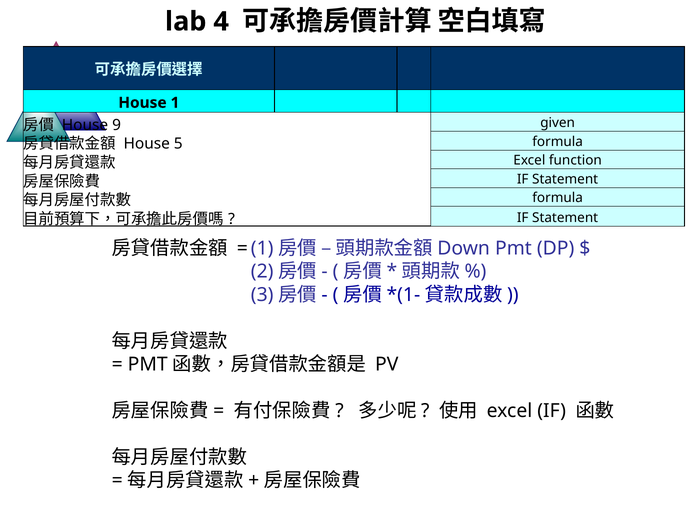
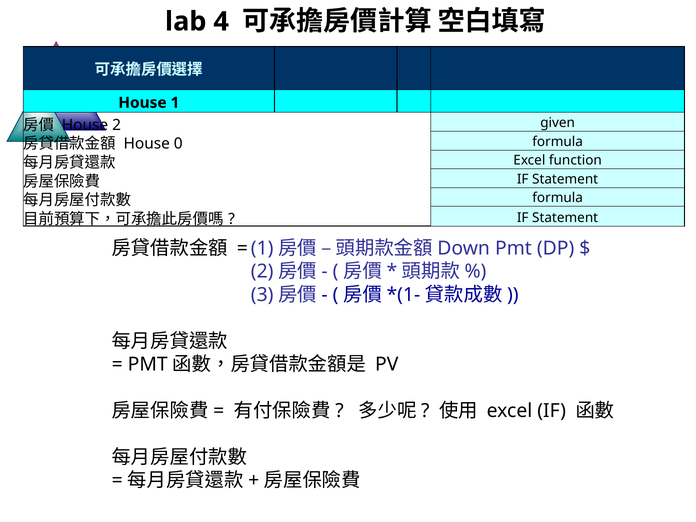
House 9: 9 -> 2
5: 5 -> 0
